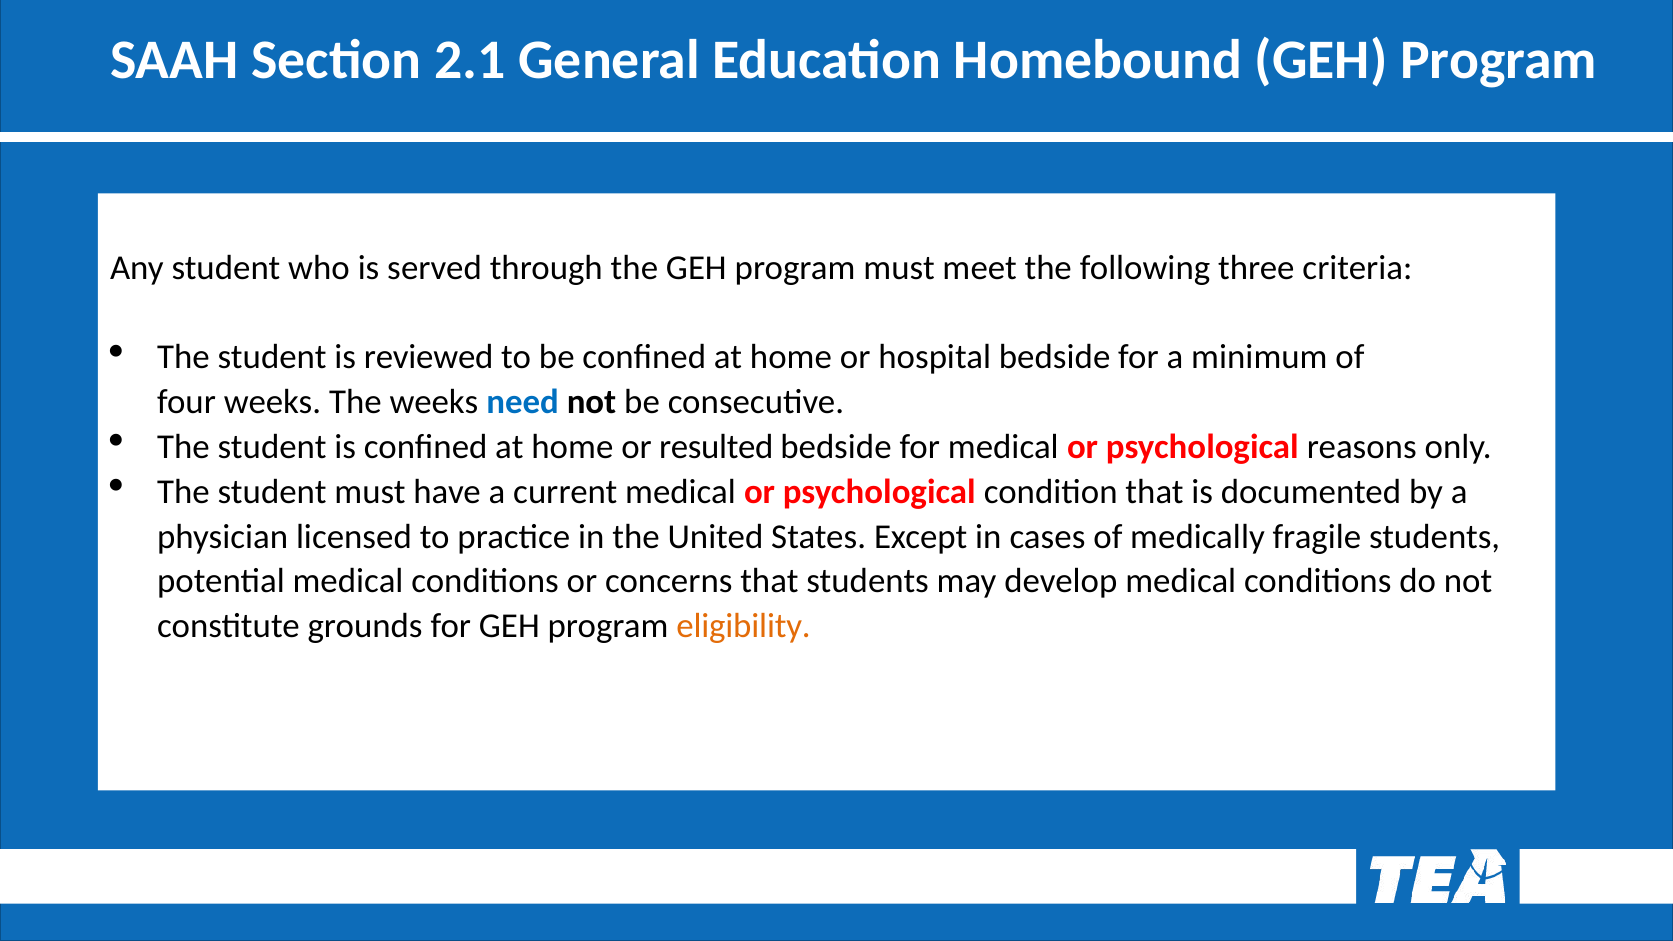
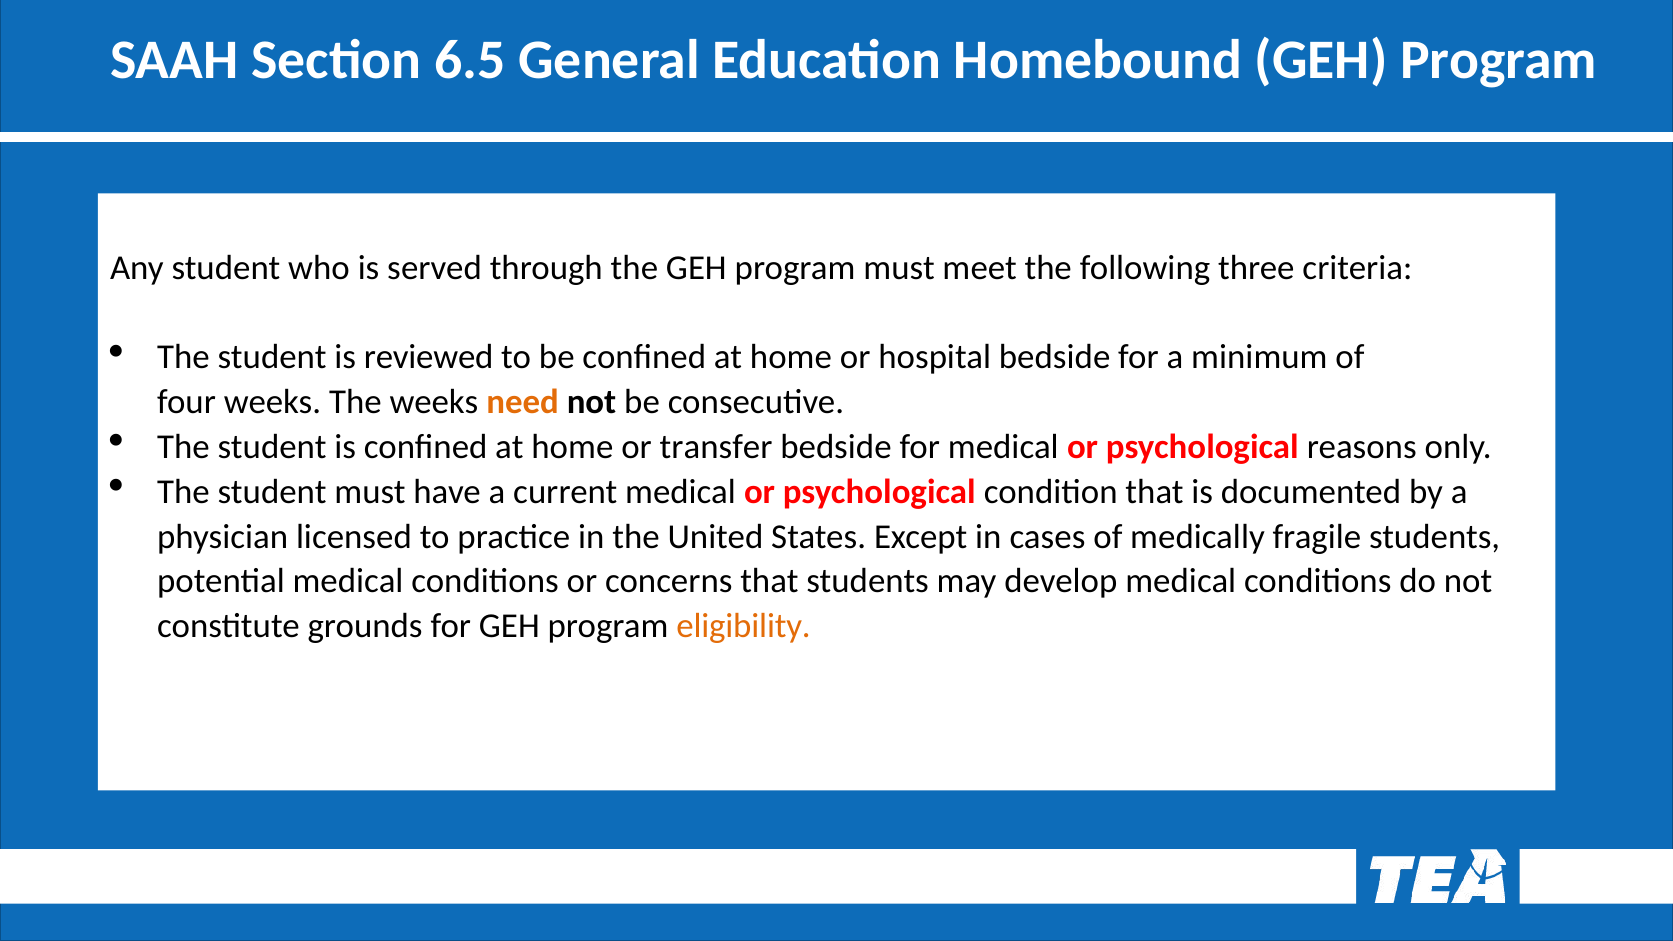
2.1: 2.1 -> 6.5
need colour: blue -> orange
resulted: resulted -> transfer
